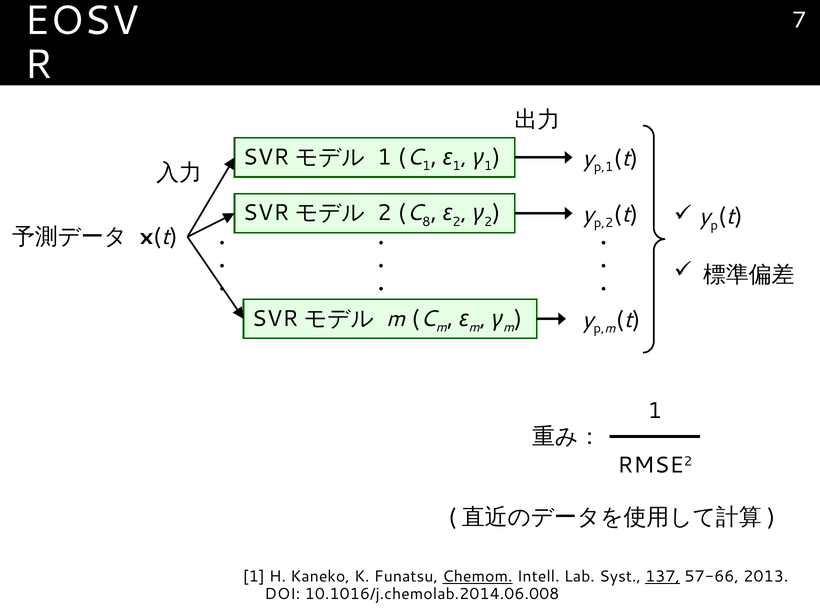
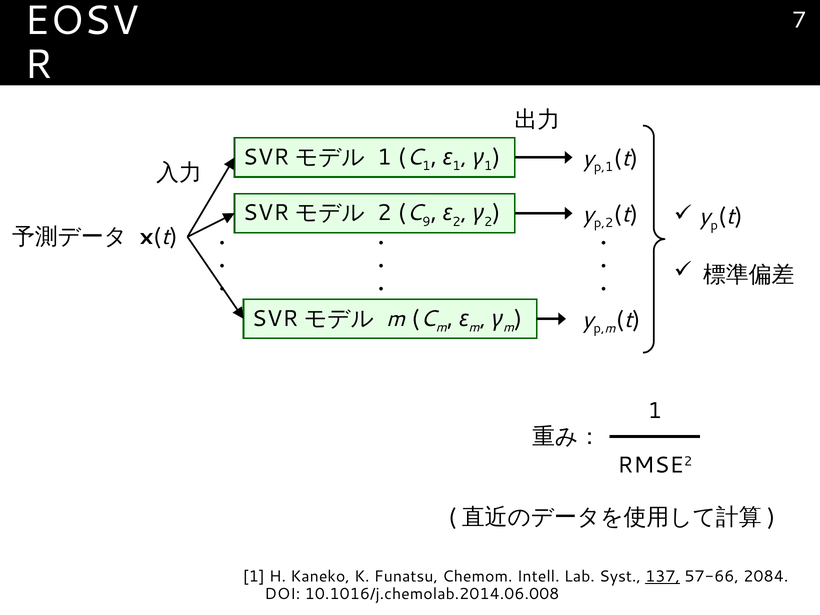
8: 8 -> 9
Chemom underline: present -> none
2013: 2013 -> 2084
